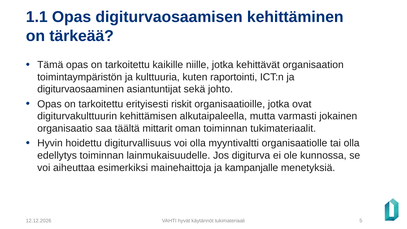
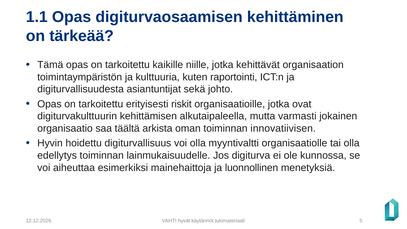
digiturvaosaaminen: digiturvaosaaminen -> digiturvallisuudesta
mittarit: mittarit -> arkista
tukimateriaalit: tukimateriaalit -> innovatiivisen
kampanjalle: kampanjalle -> luonnollinen
